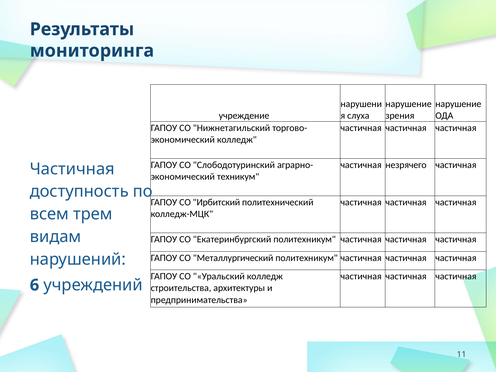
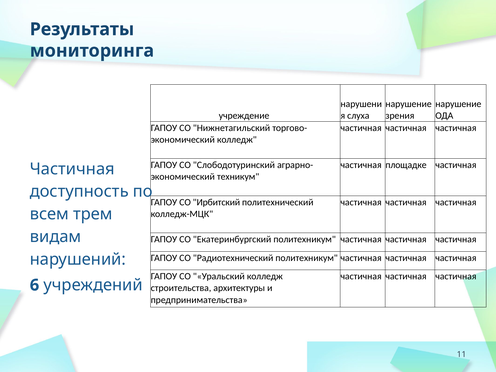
незрячего: незрячего -> площадке
Металлургический: Металлургический -> Радиотехнический
